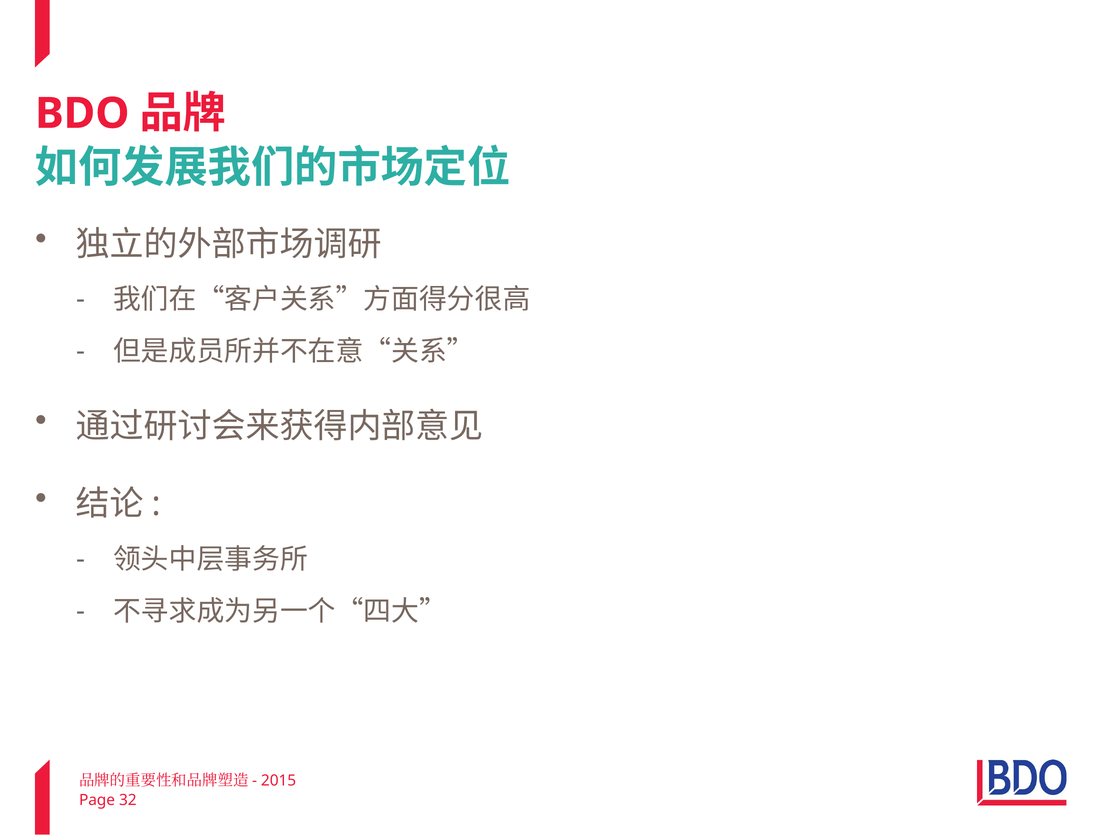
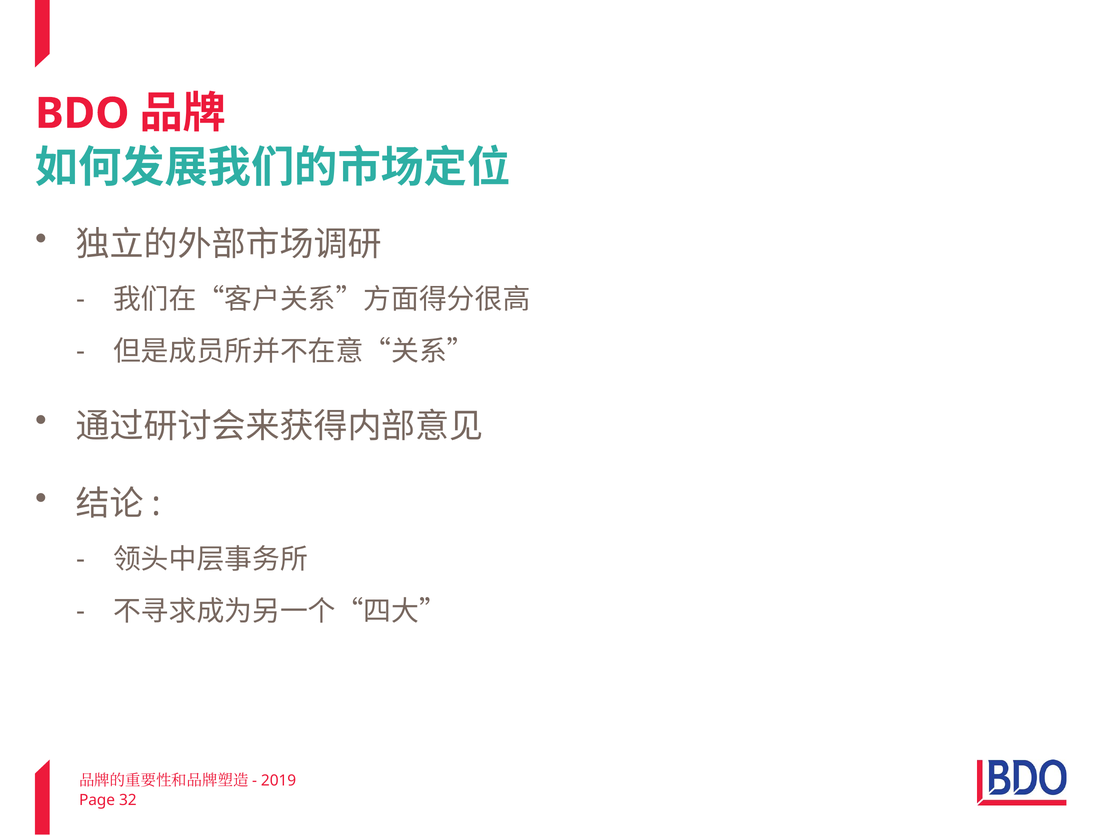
2015: 2015 -> 2019
